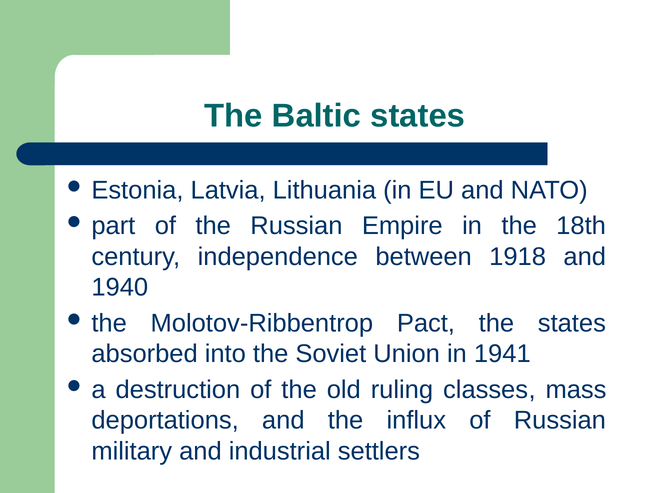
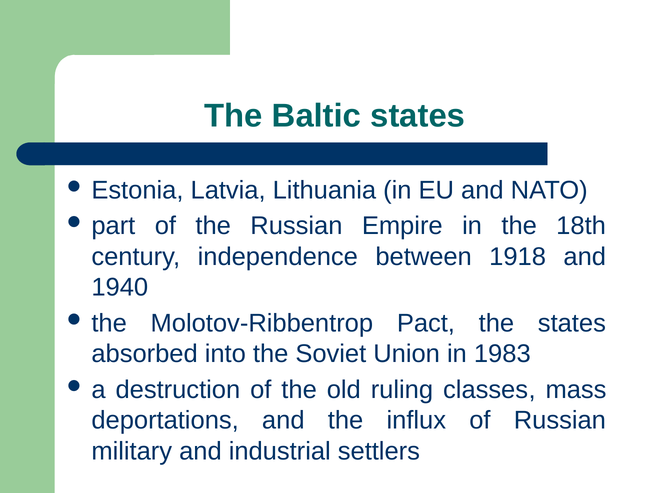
1941: 1941 -> 1983
